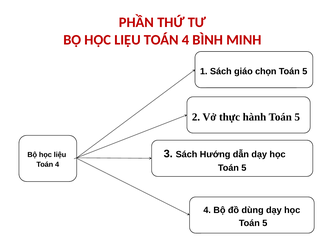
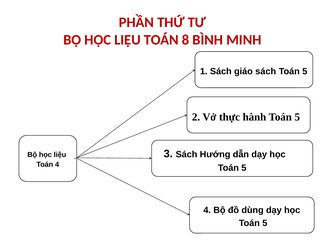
4 at (186, 40): 4 -> 8
giáo chọn: chọn -> sách
